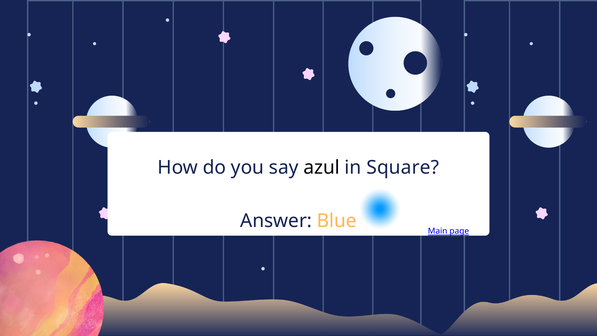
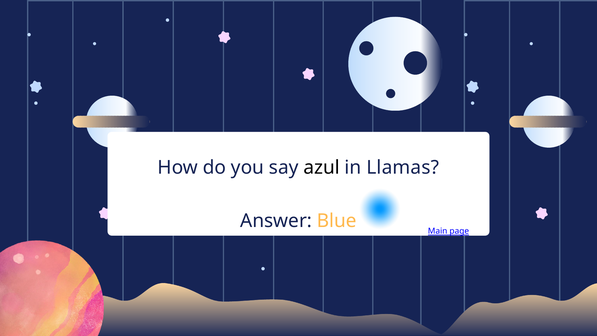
Square: Square -> Llamas
